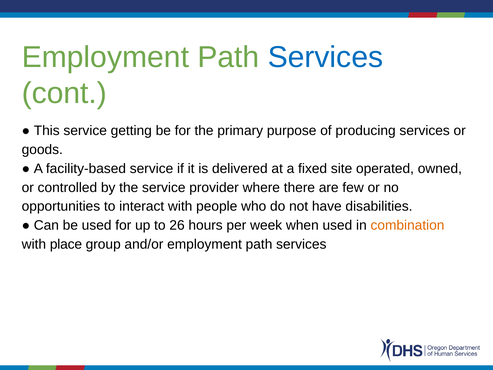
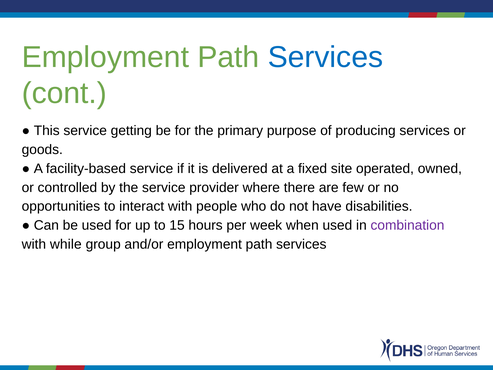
26: 26 -> 15
combination colour: orange -> purple
place: place -> while
